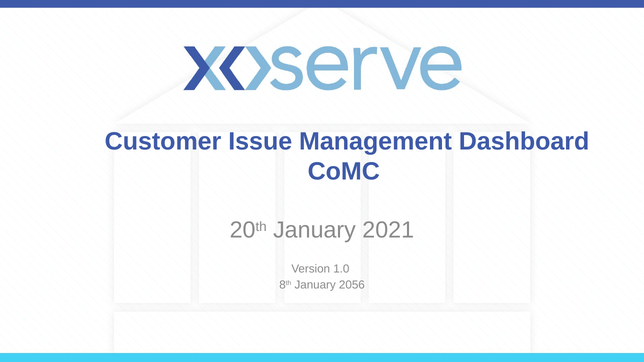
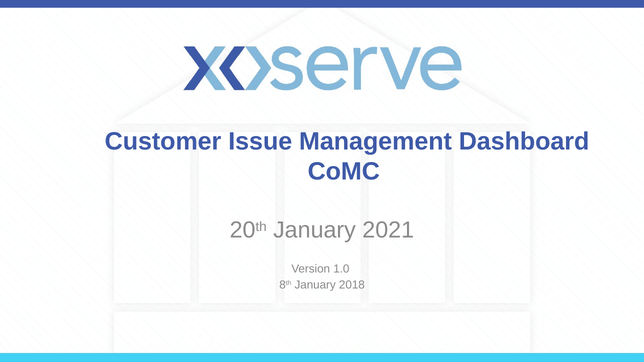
2056: 2056 -> 2018
